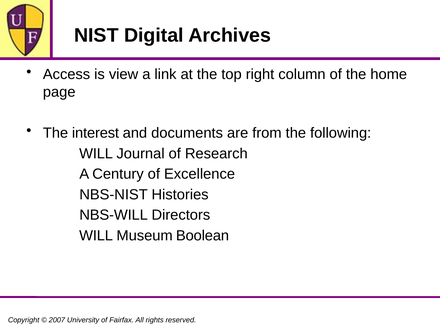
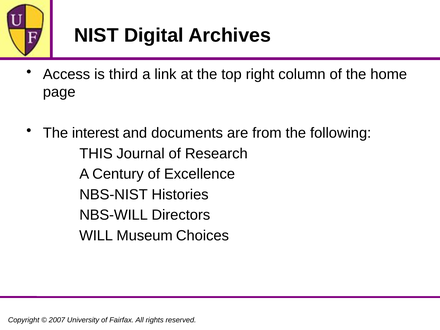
view: view -> third
WILL at (96, 154): WILL -> THIS
Boolean: Boolean -> Choices
